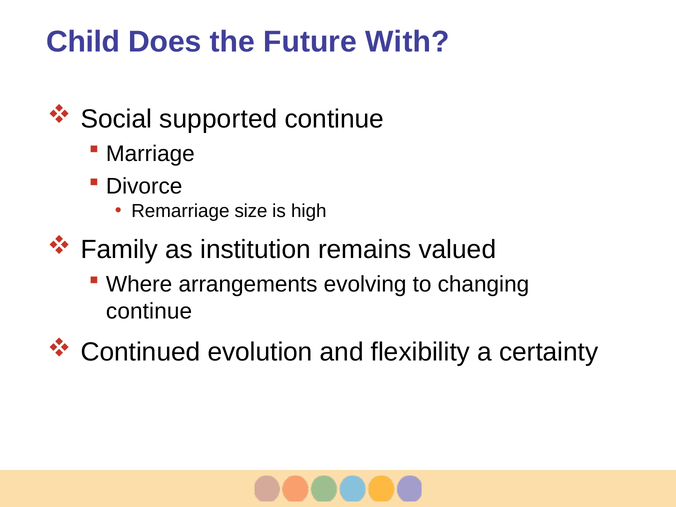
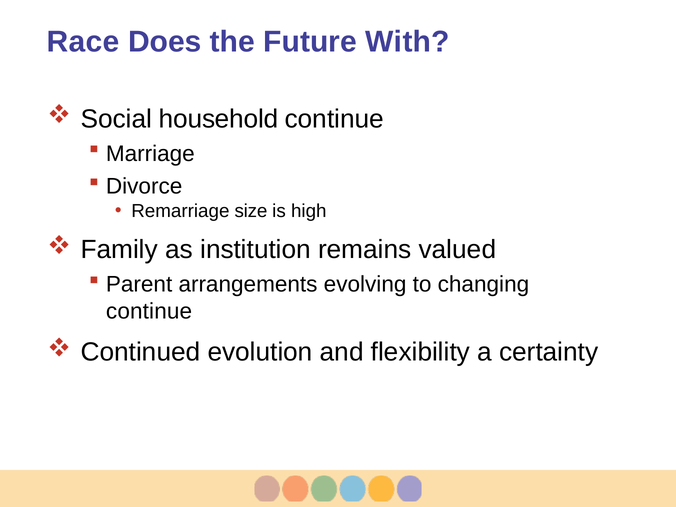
Child: Child -> Race
supported: supported -> household
Where: Where -> Parent
